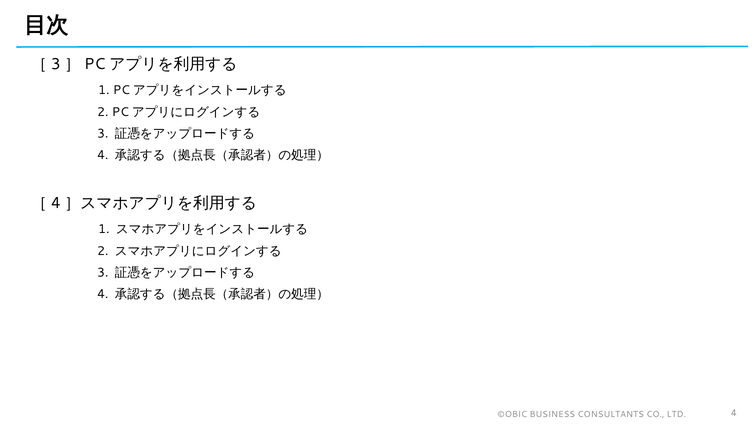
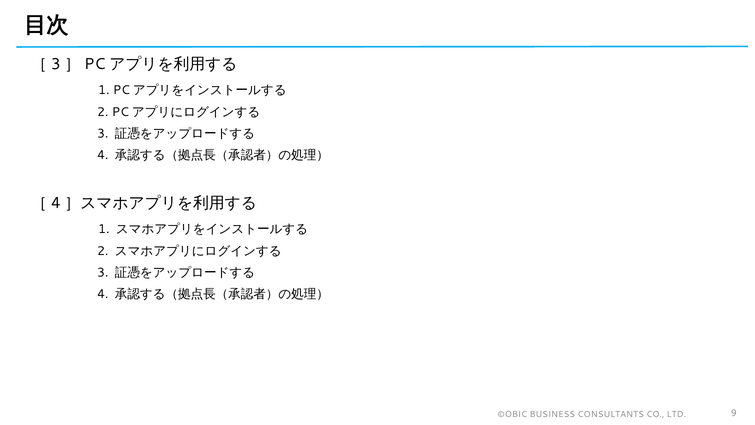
LTD 4: 4 -> 9
